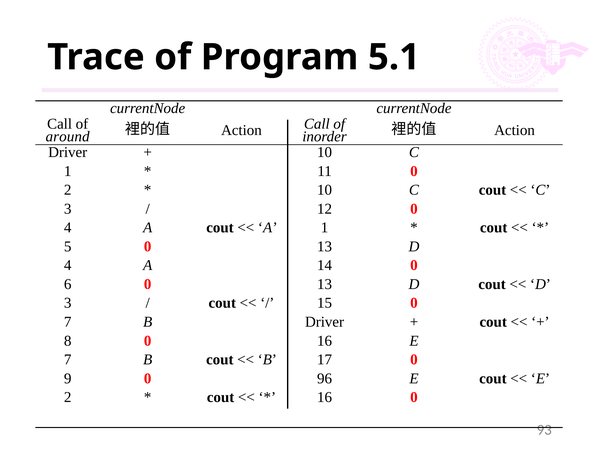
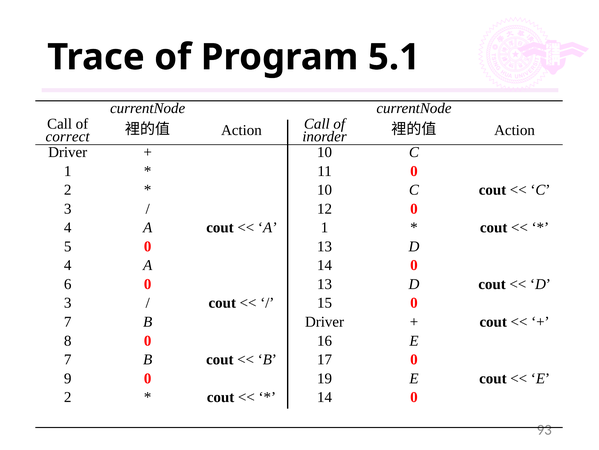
around: around -> correct
96: 96 -> 19
16 at (325, 397): 16 -> 14
